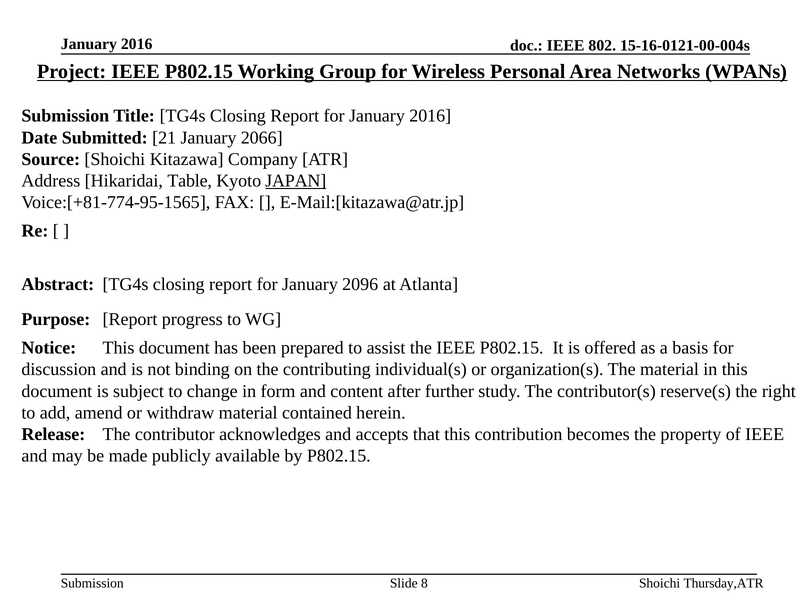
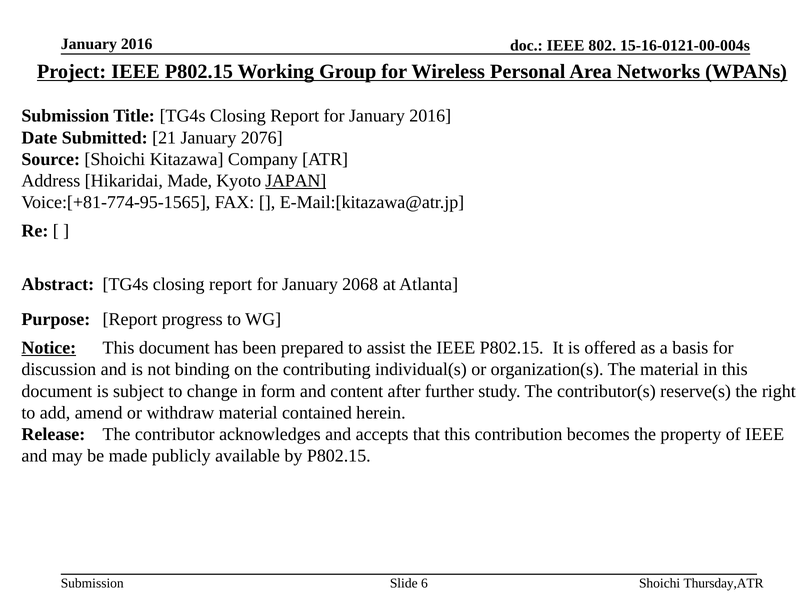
2066: 2066 -> 2076
Hikaridai Table: Table -> Made
2096: 2096 -> 2068
Notice underline: none -> present
8: 8 -> 6
